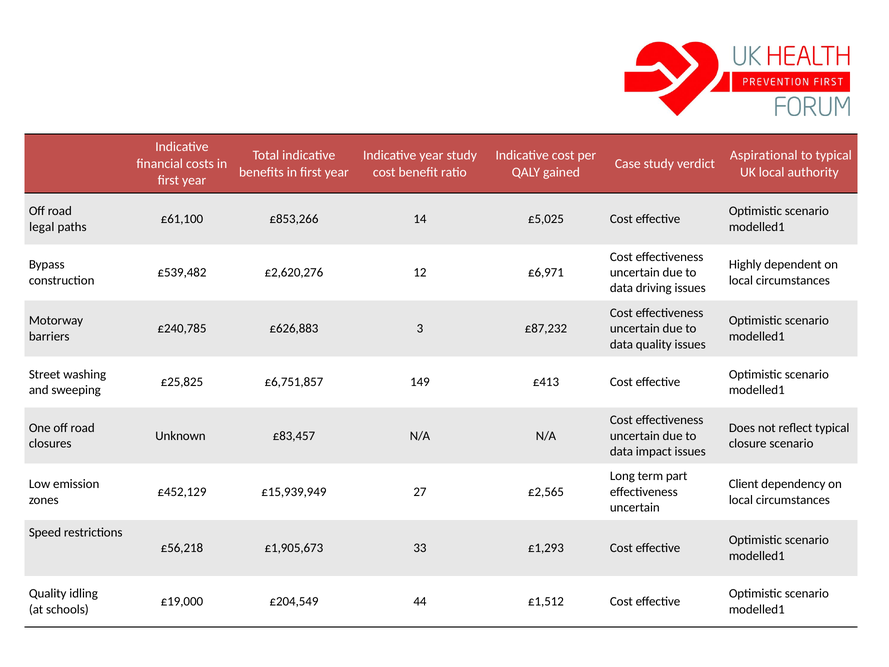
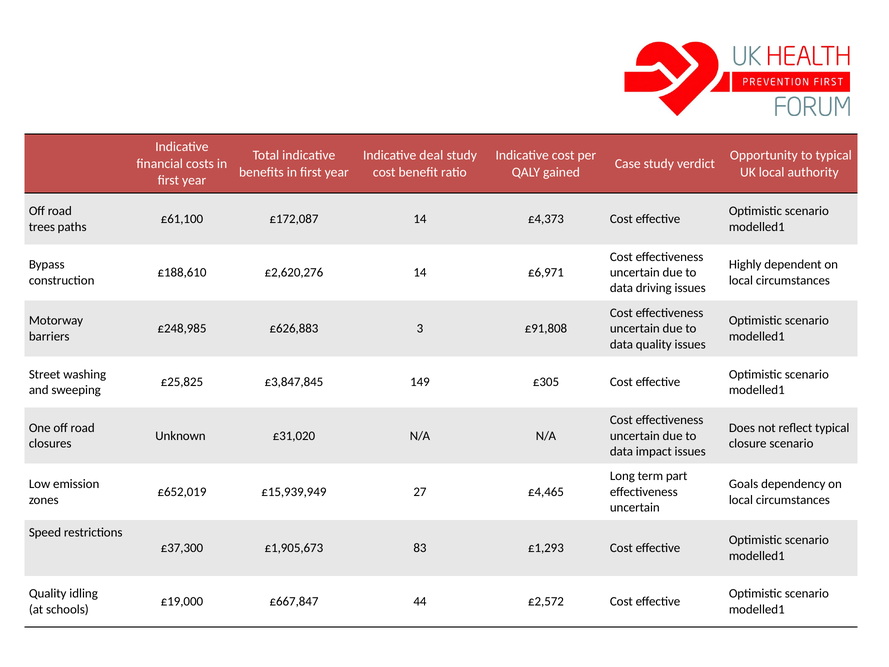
Indicative year: year -> deal
Aspirational: Aspirational -> Opportunity
£853,266: £853,266 -> £172,087
£5,025: £5,025 -> £4,373
legal: legal -> trees
£539,482: £539,482 -> £188,610
£2,620,276 12: 12 -> 14
£240,785: £240,785 -> £248,985
£87,232: £87,232 -> £91,808
£6,751,857: £6,751,857 -> £3,847,845
£413: £413 -> £305
£83,457: £83,457 -> £31,020
Client: Client -> Goals
£452,129: £452,129 -> £652,019
£2,565: £2,565 -> £4,465
£56,218: £56,218 -> £37,300
33: 33 -> 83
£204,549: £204,549 -> £667,847
£1,512: £1,512 -> £2,572
